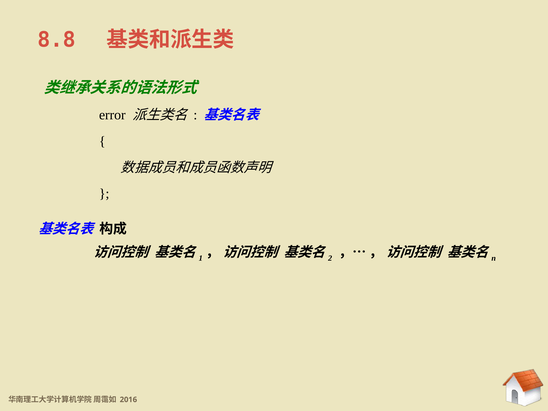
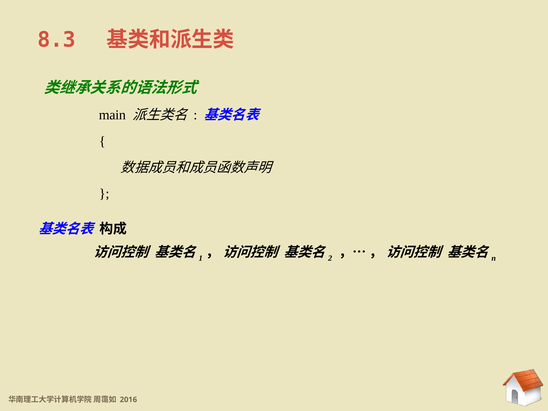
8.8: 8.8 -> 8.3
error: error -> main
